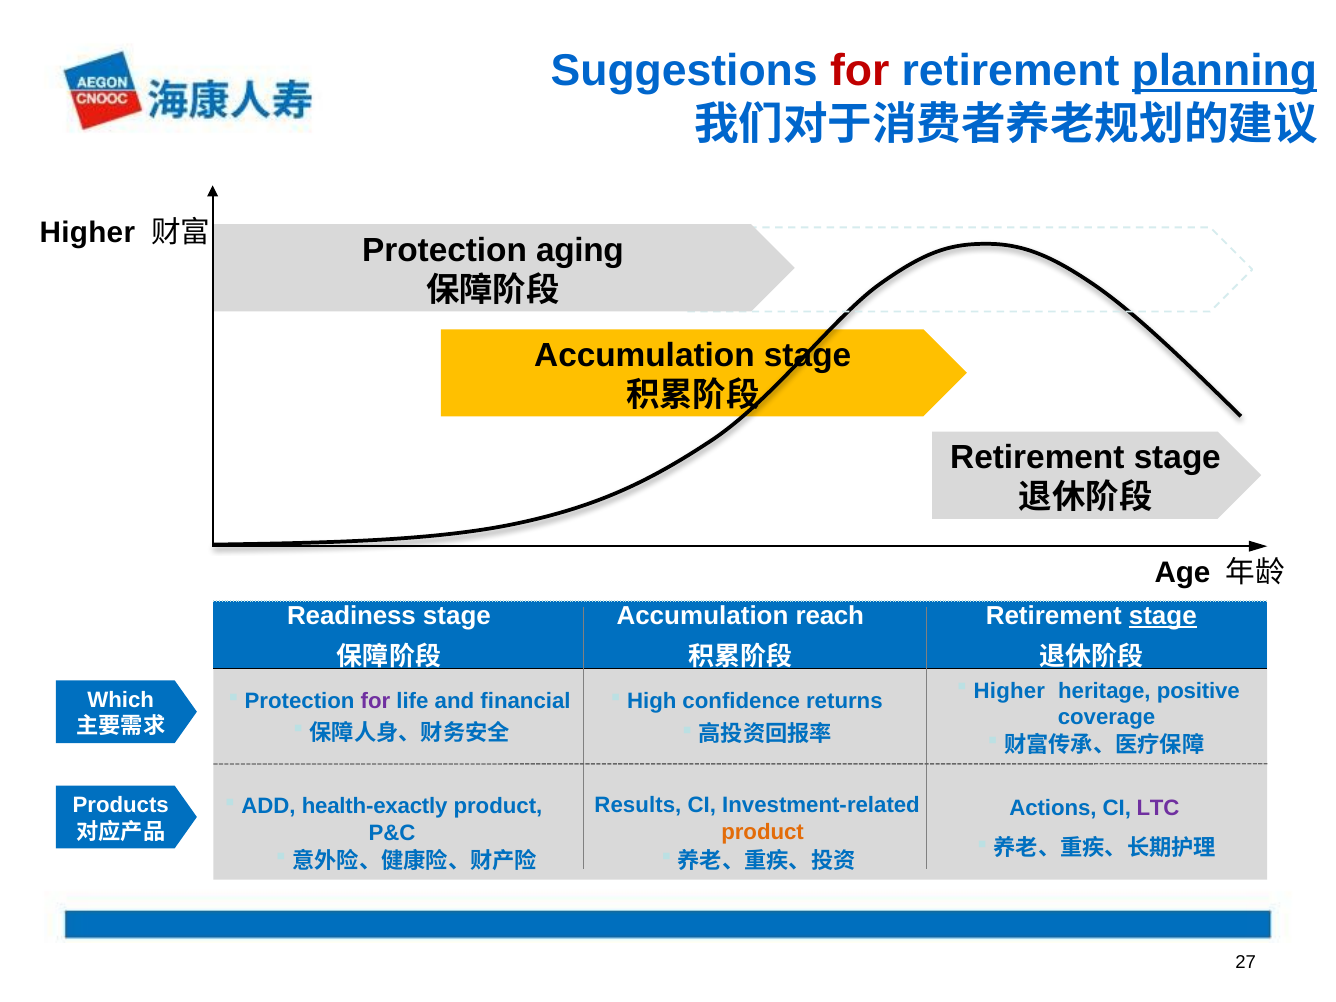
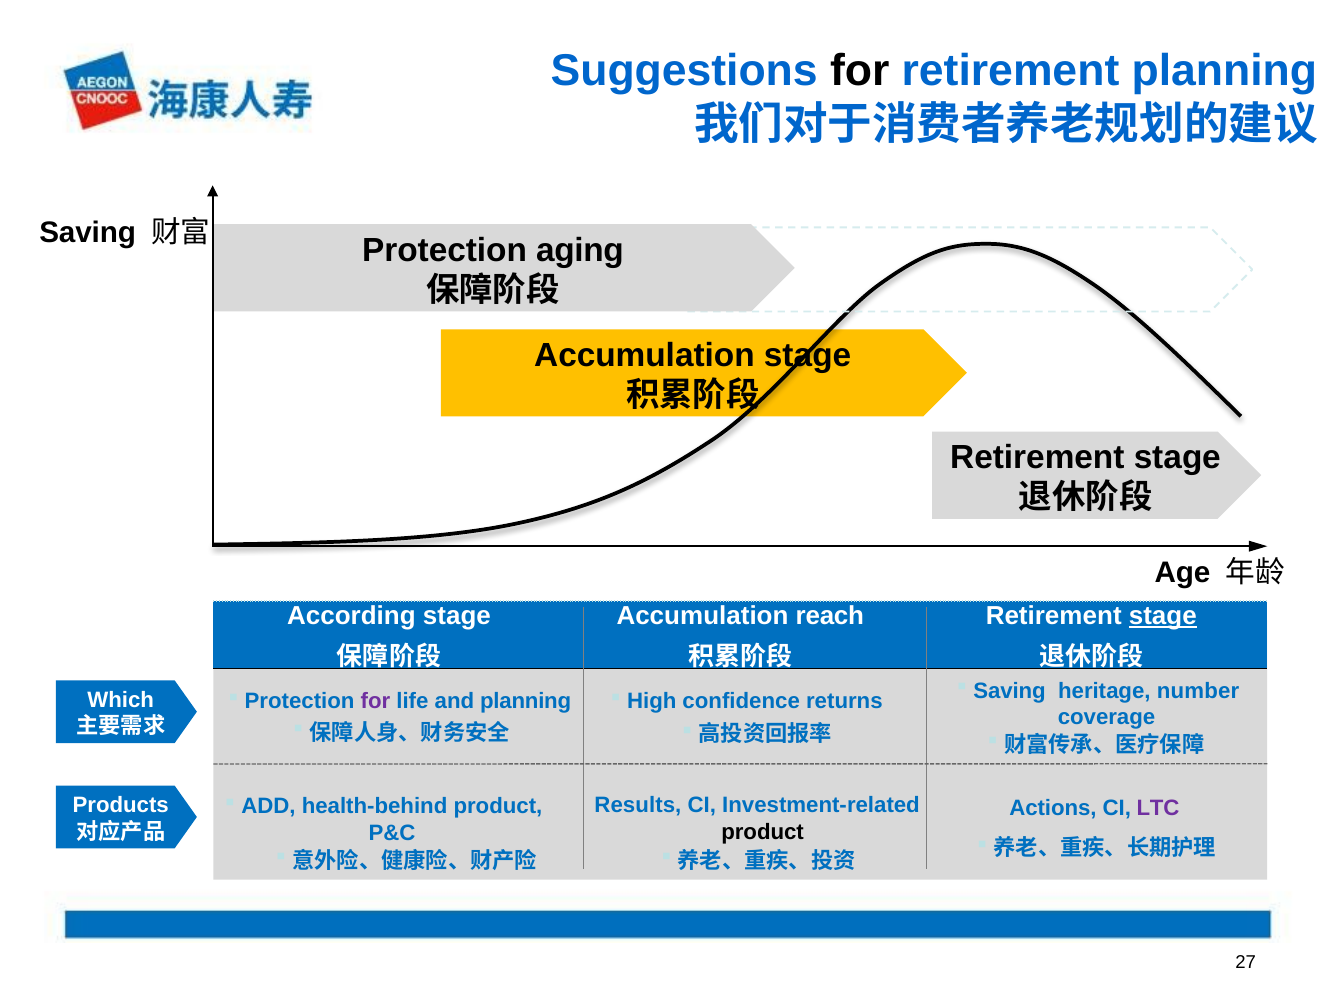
for at (860, 71) colour: red -> black
planning at (1224, 71) underline: present -> none
Higher at (87, 233): Higher -> Saving
Readiness: Readiness -> According
Higher at (1009, 691): Higher -> Saving
positive: positive -> number
and financial: financial -> planning
health-exactly: health-exactly -> health-behind
product at (763, 832) colour: orange -> black
